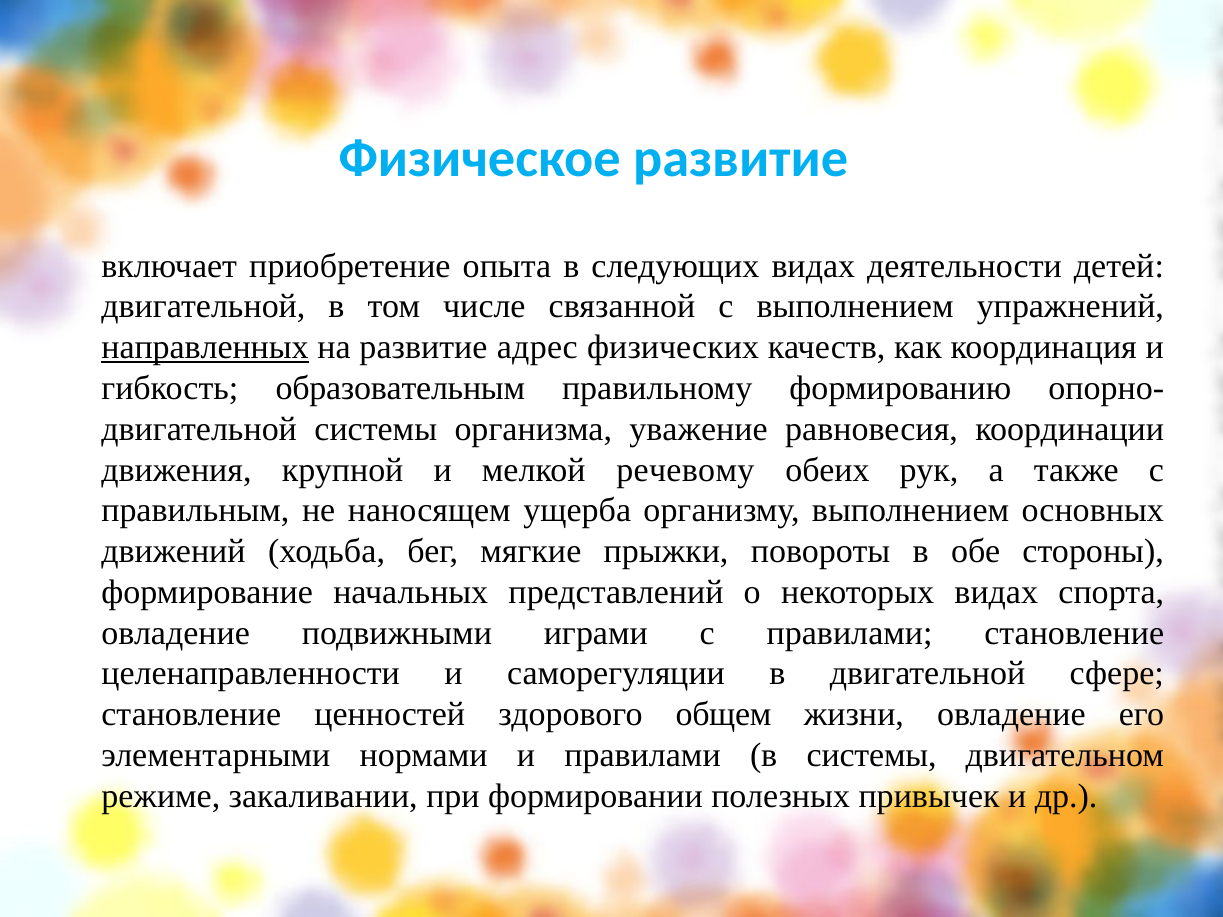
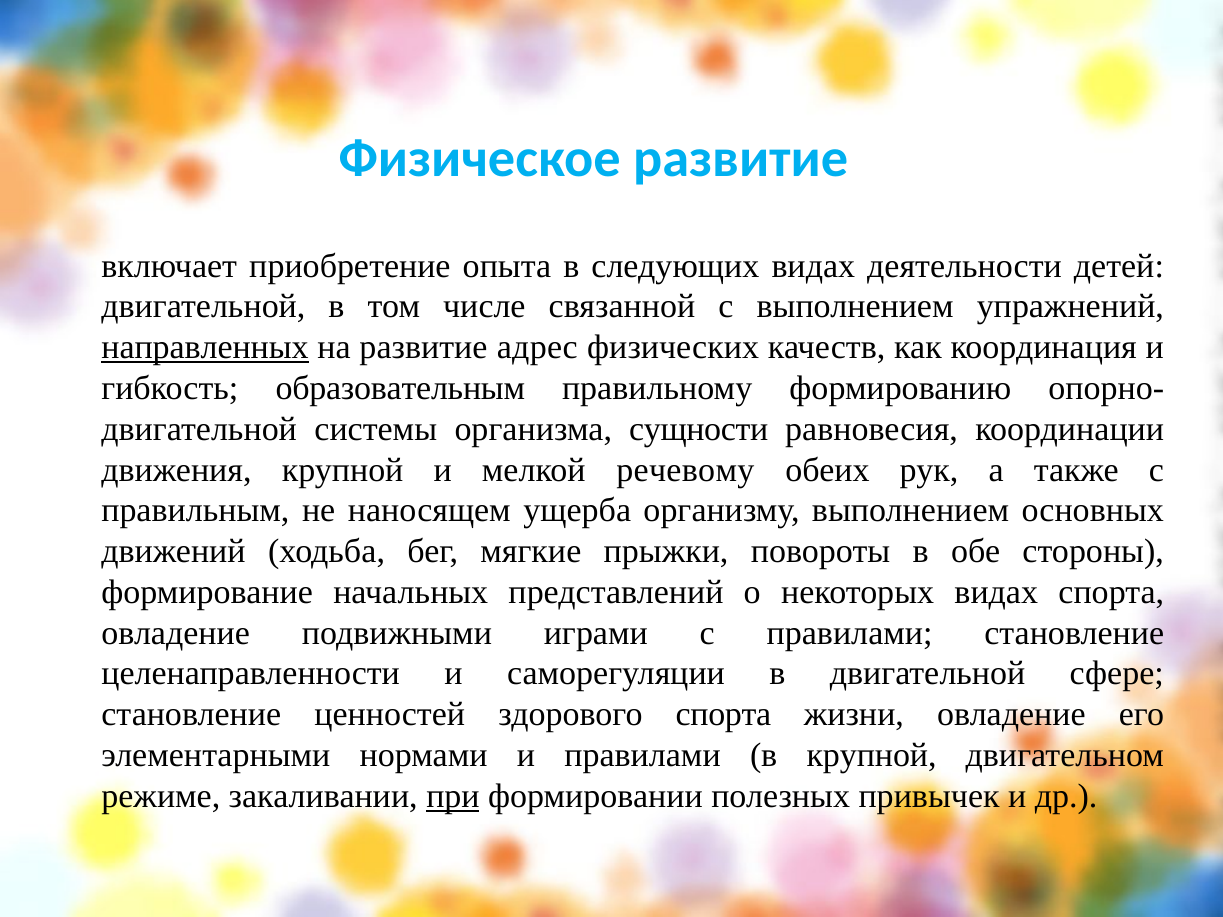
уважение: уважение -> сущности
здорового общем: общем -> спорта
в системы: системы -> крупной
при underline: none -> present
